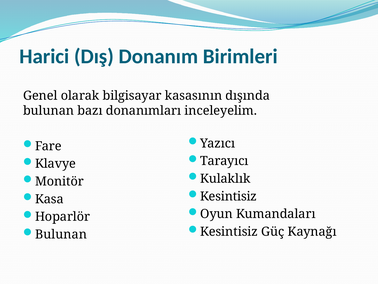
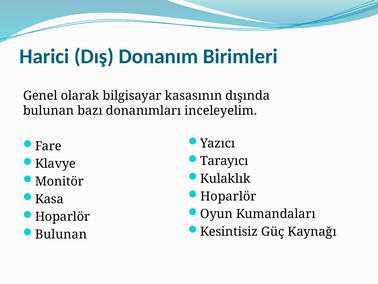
Kesintisiz at (228, 196): Kesintisiz -> Hoparlör
